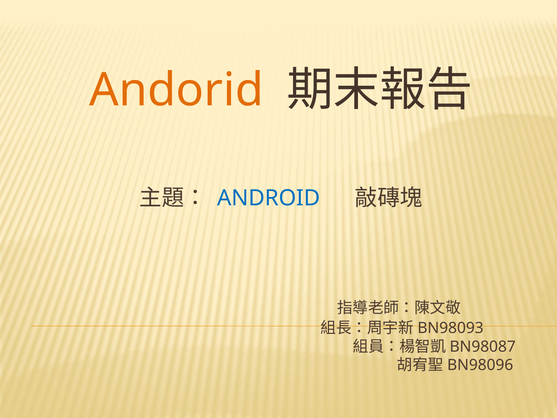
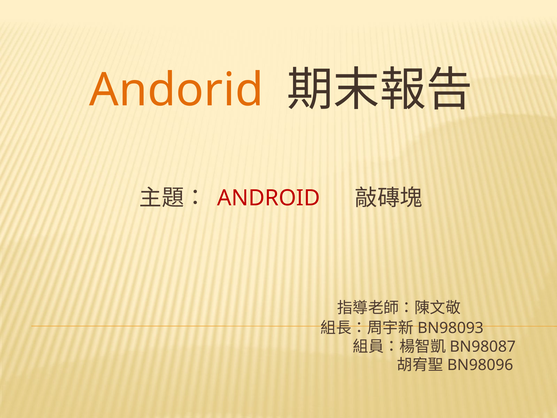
ANDROID colour: blue -> red
